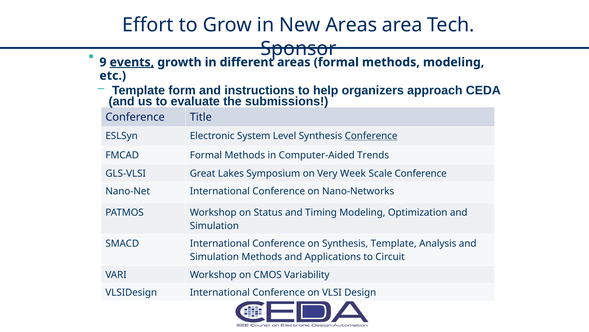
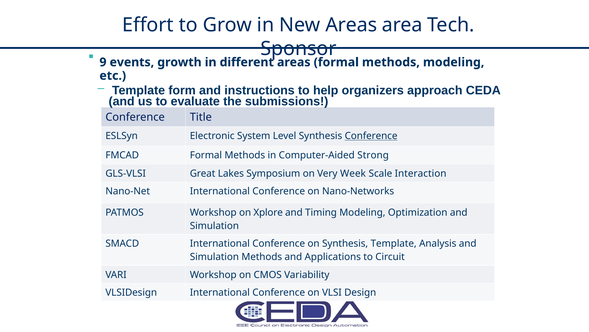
events underline: present -> none
Trends: Trends -> Strong
Scale Conference: Conference -> Interaction
Status: Status -> Xplore
